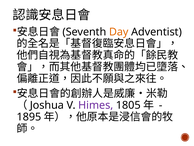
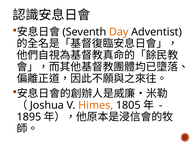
Himes colour: purple -> orange
